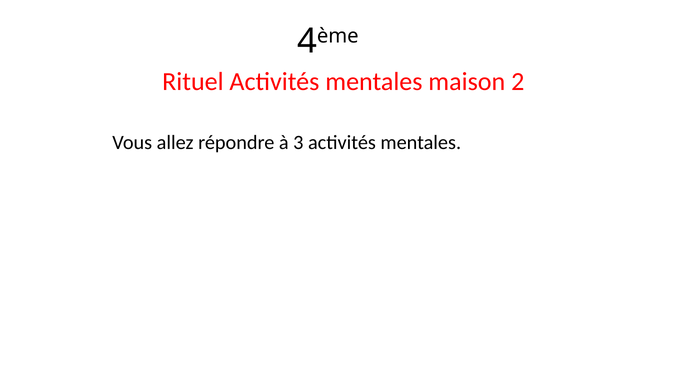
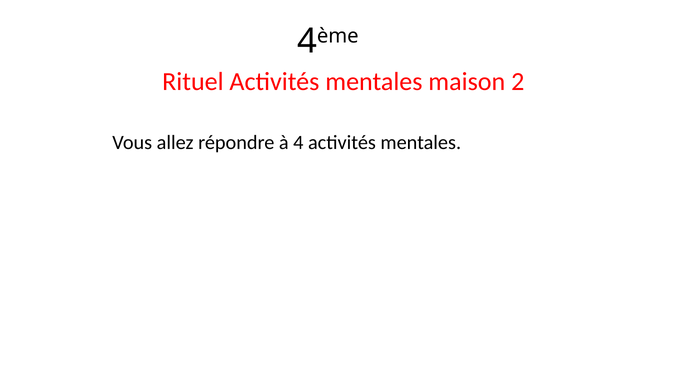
à 3: 3 -> 4
